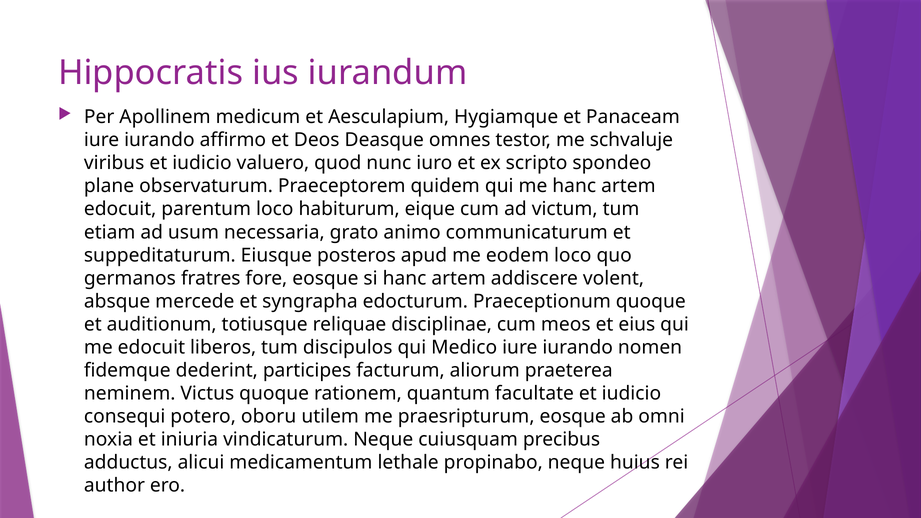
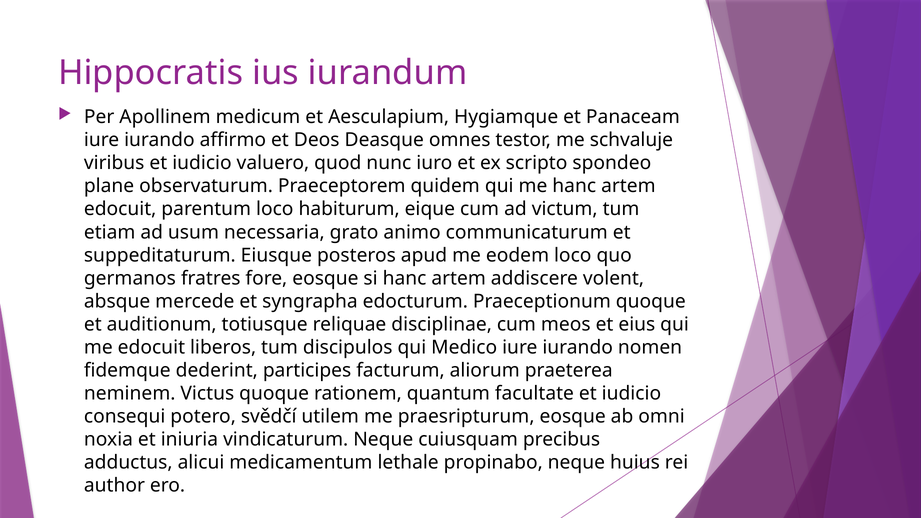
oboru: oboru -> svědčí
